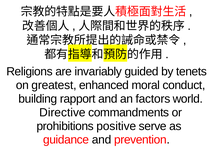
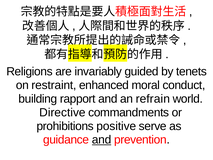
greatest: greatest -> restraint
factors: factors -> refrain
and at (102, 140) underline: none -> present
